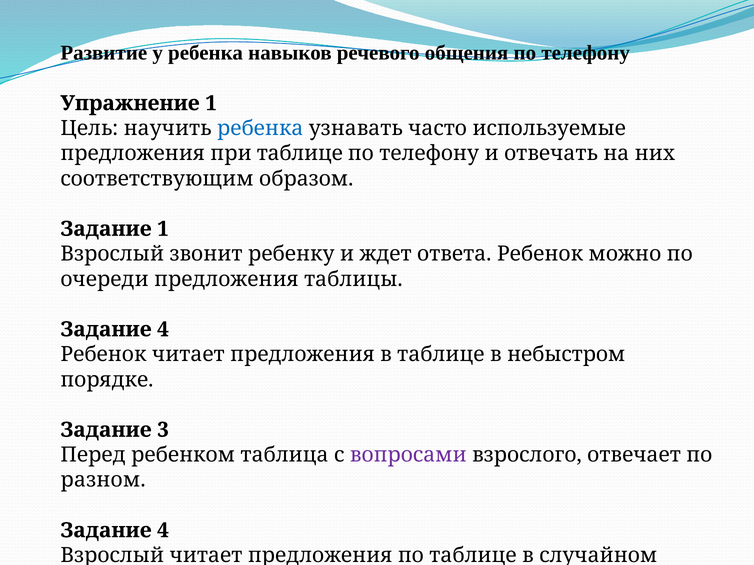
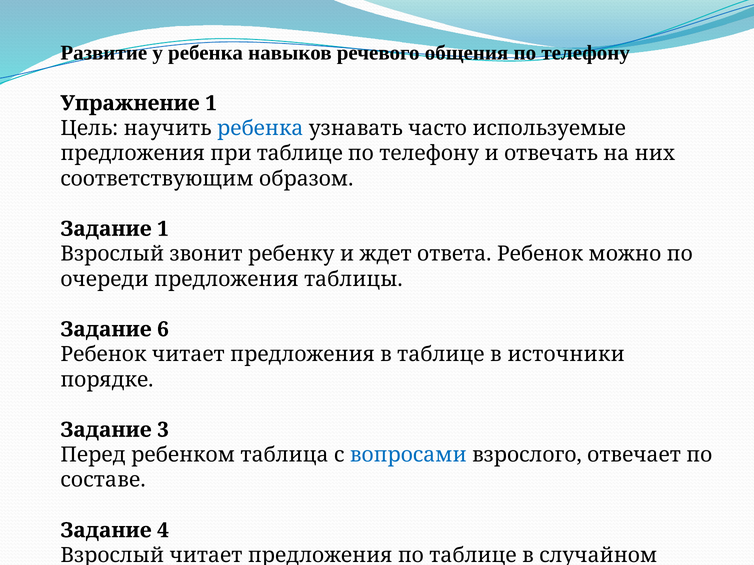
4 at (163, 330): 4 -> 6
небыстром: небыстром -> источники
вопросами colour: purple -> blue
разном: разном -> составе
